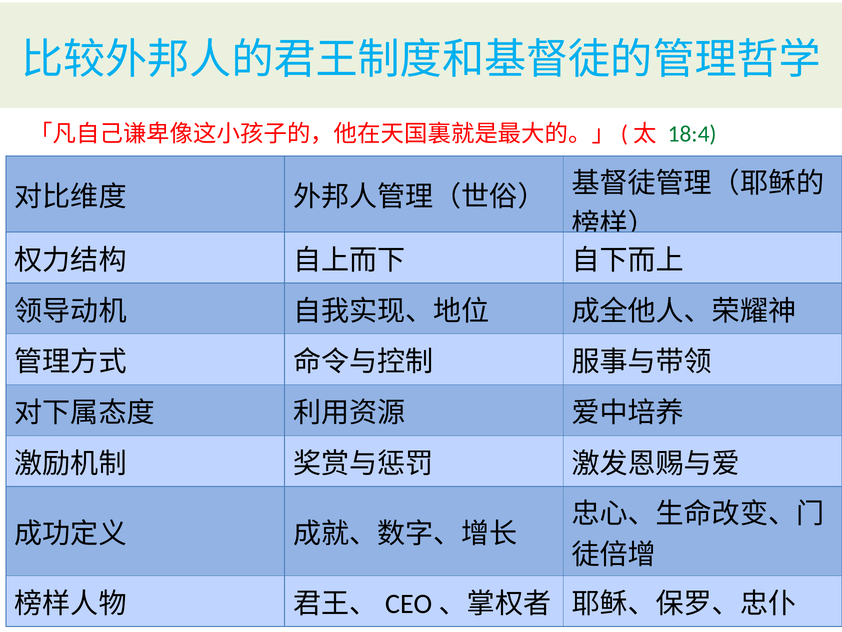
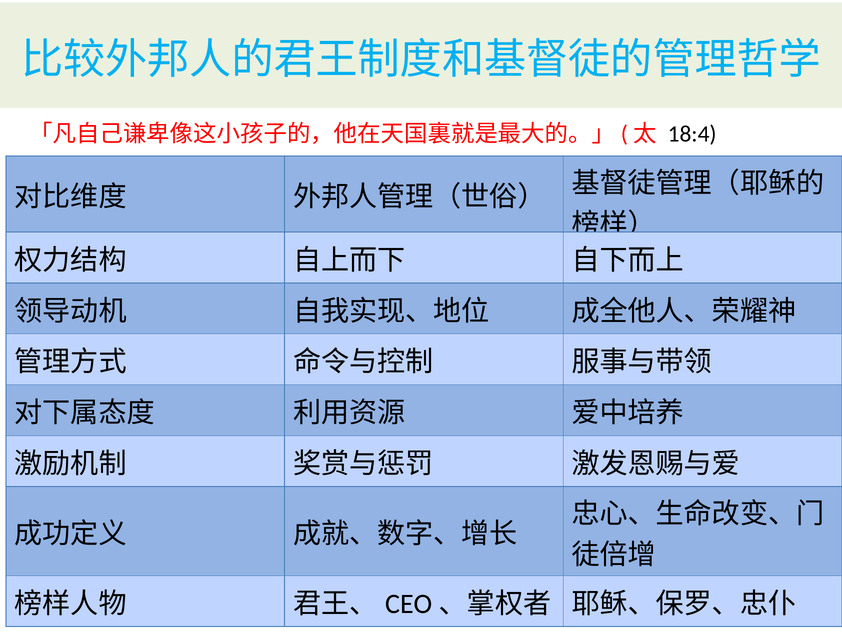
18:4 colour: green -> black
